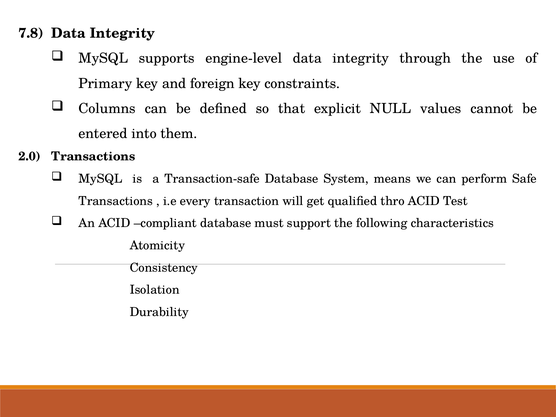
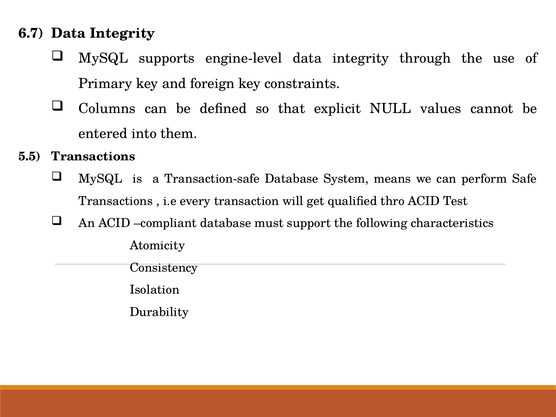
7.8: 7.8 -> 6.7
2.0: 2.0 -> 5.5
